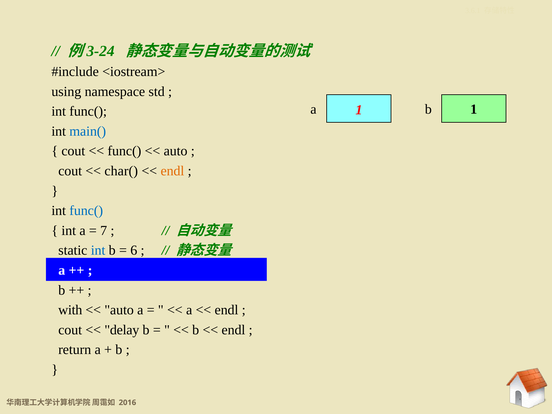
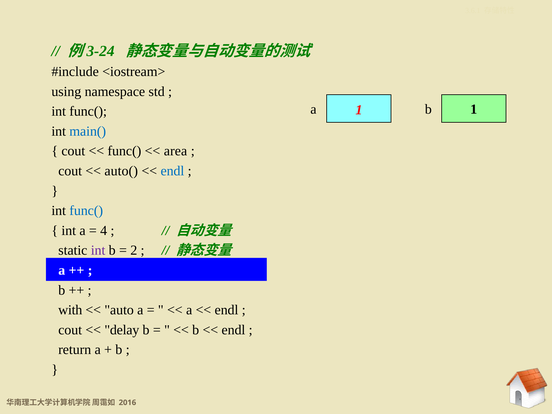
auto at (176, 151): auto -> area
char(: char( -> auto(
endl at (172, 171) colour: orange -> blue
7: 7 -> 4
int at (98, 250) colour: blue -> purple
6: 6 -> 2
